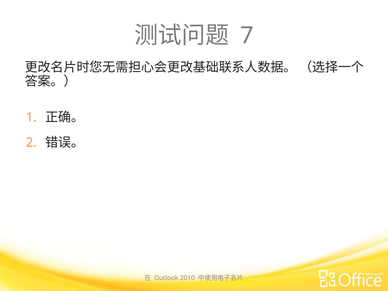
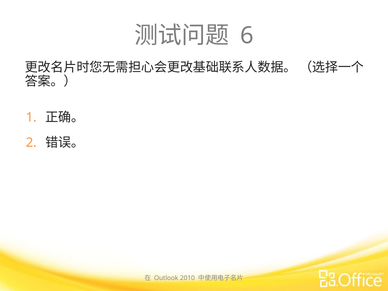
7: 7 -> 6
